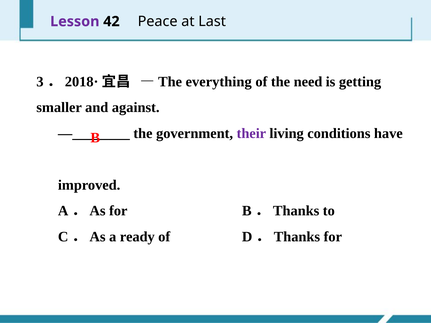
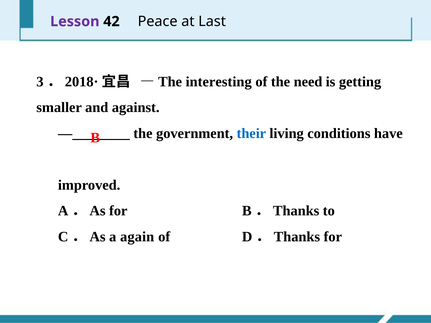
everything: everything -> interesting
their colour: purple -> blue
ready: ready -> again
